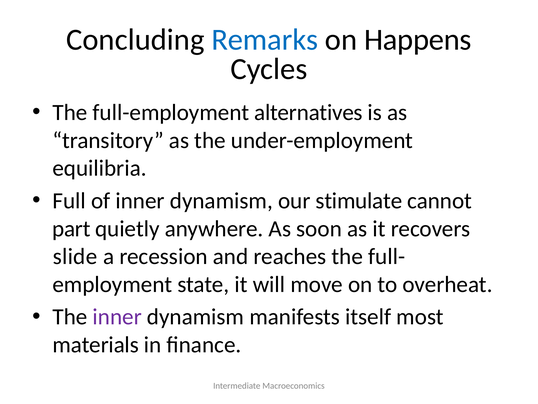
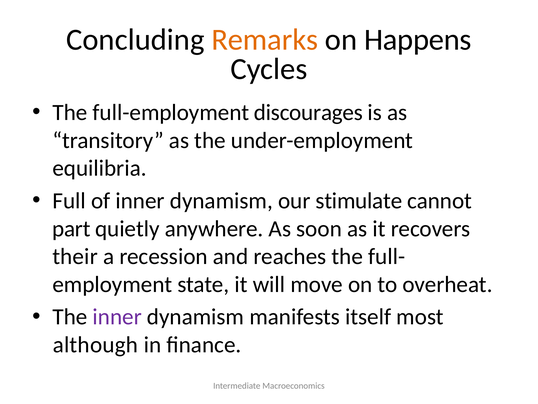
Remarks colour: blue -> orange
alternatives: alternatives -> discourages
slide: slide -> their
materials: materials -> although
